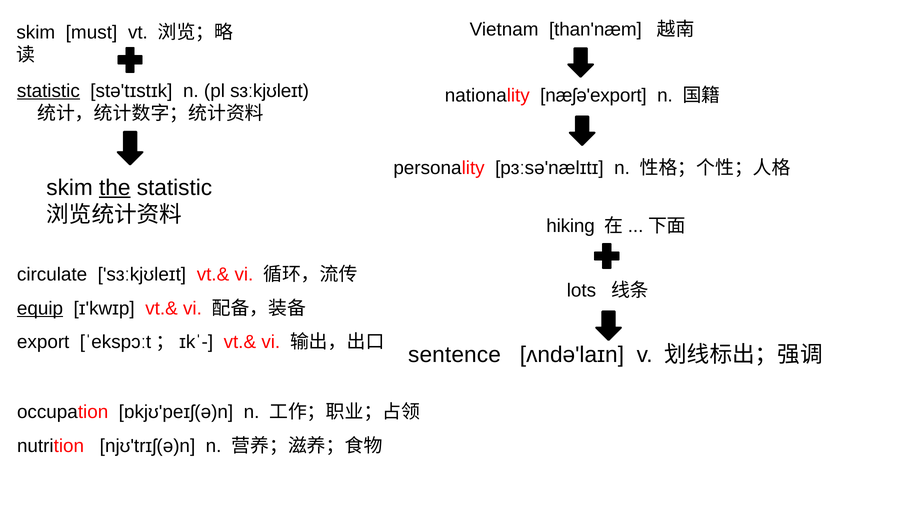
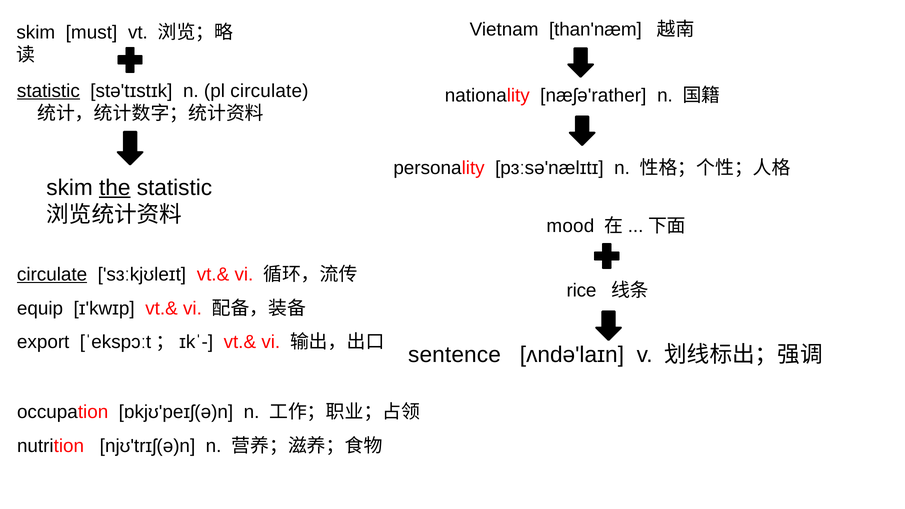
pl sɜːkjʊleɪt: sɜːkjʊleɪt -> circulate
næʃə'export: næʃə'export -> næʃə'rather
hiking: hiking -> mood
circulate at (52, 274) underline: none -> present
lots: lots -> rice
equip underline: present -> none
